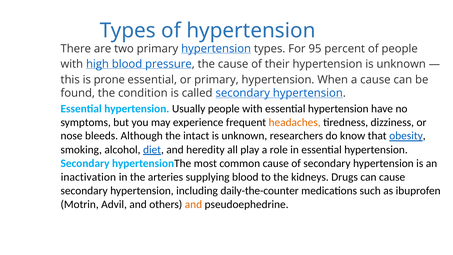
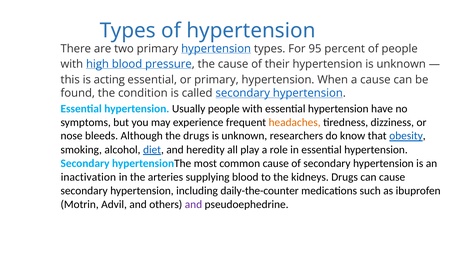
prone: prone -> acting
the intact: intact -> drugs
and at (193, 204) colour: orange -> purple
